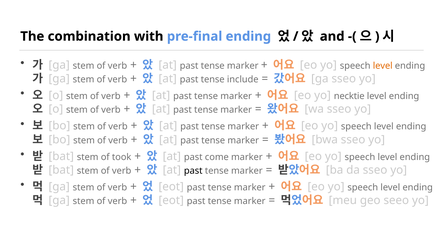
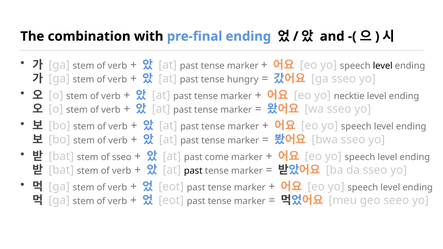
level at (383, 66) colour: orange -> black
include: include -> hungry
of took: took -> sseo
